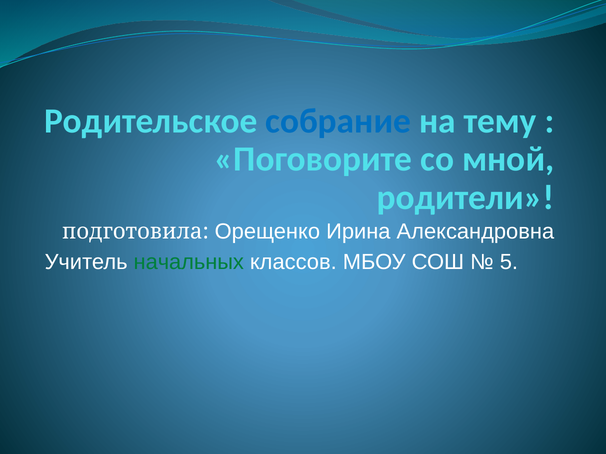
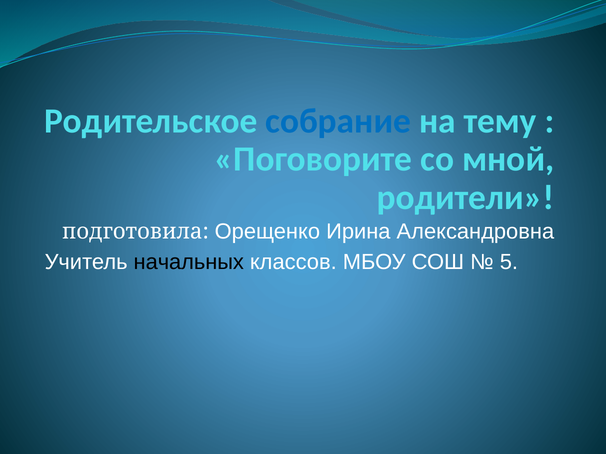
начальных colour: green -> black
